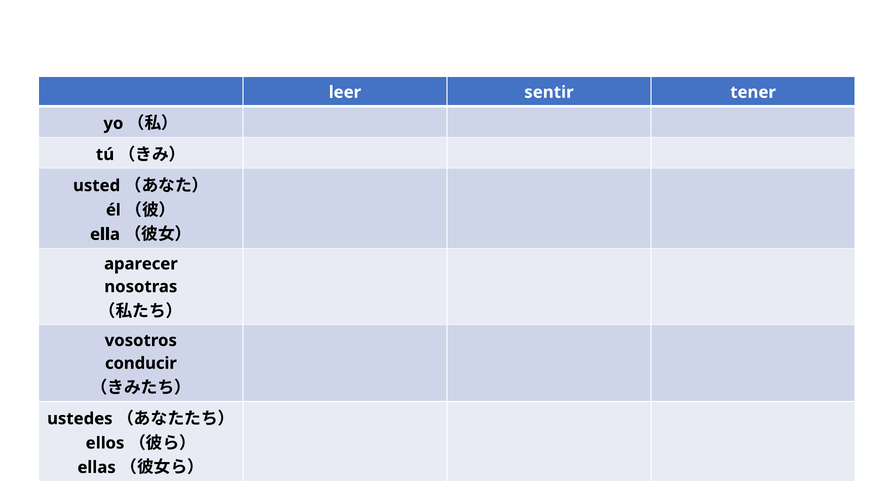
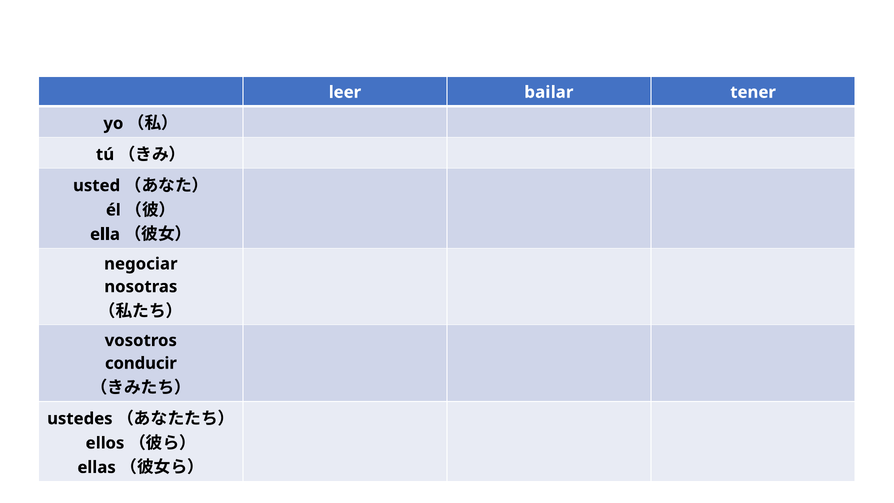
sentir: sentir -> bailar
aparecer: aparecer -> negociar
